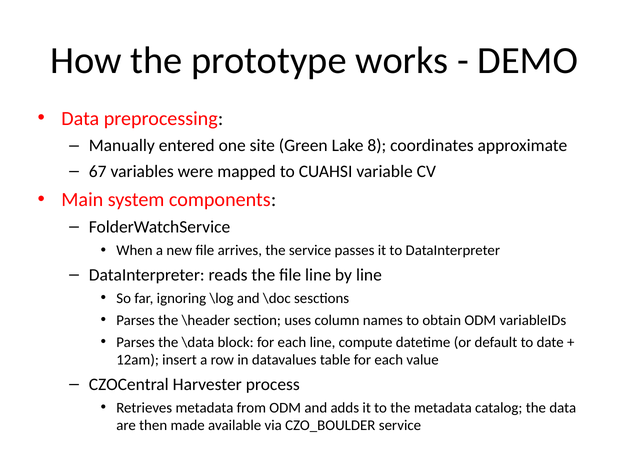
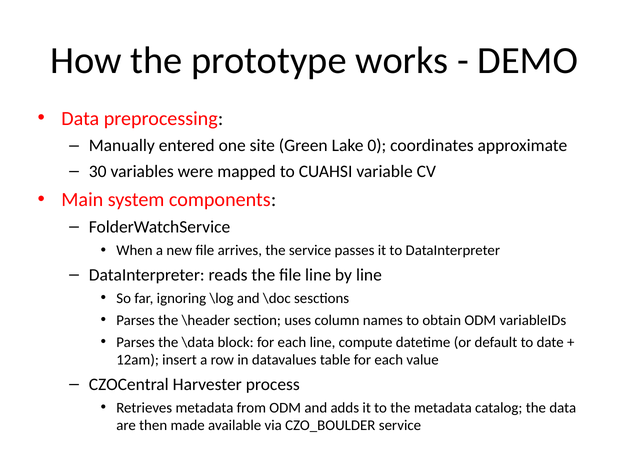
8: 8 -> 0
67: 67 -> 30
